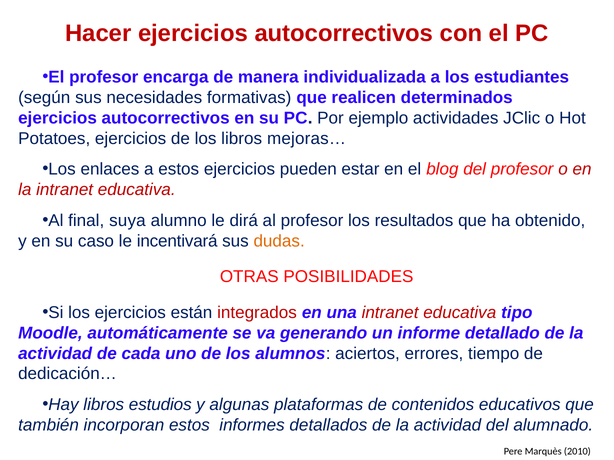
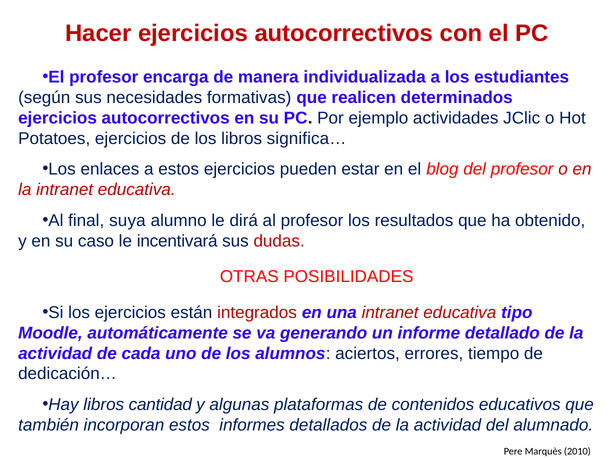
mejoras…: mejoras… -> significa…
dudas colour: orange -> red
estudios: estudios -> cantidad
